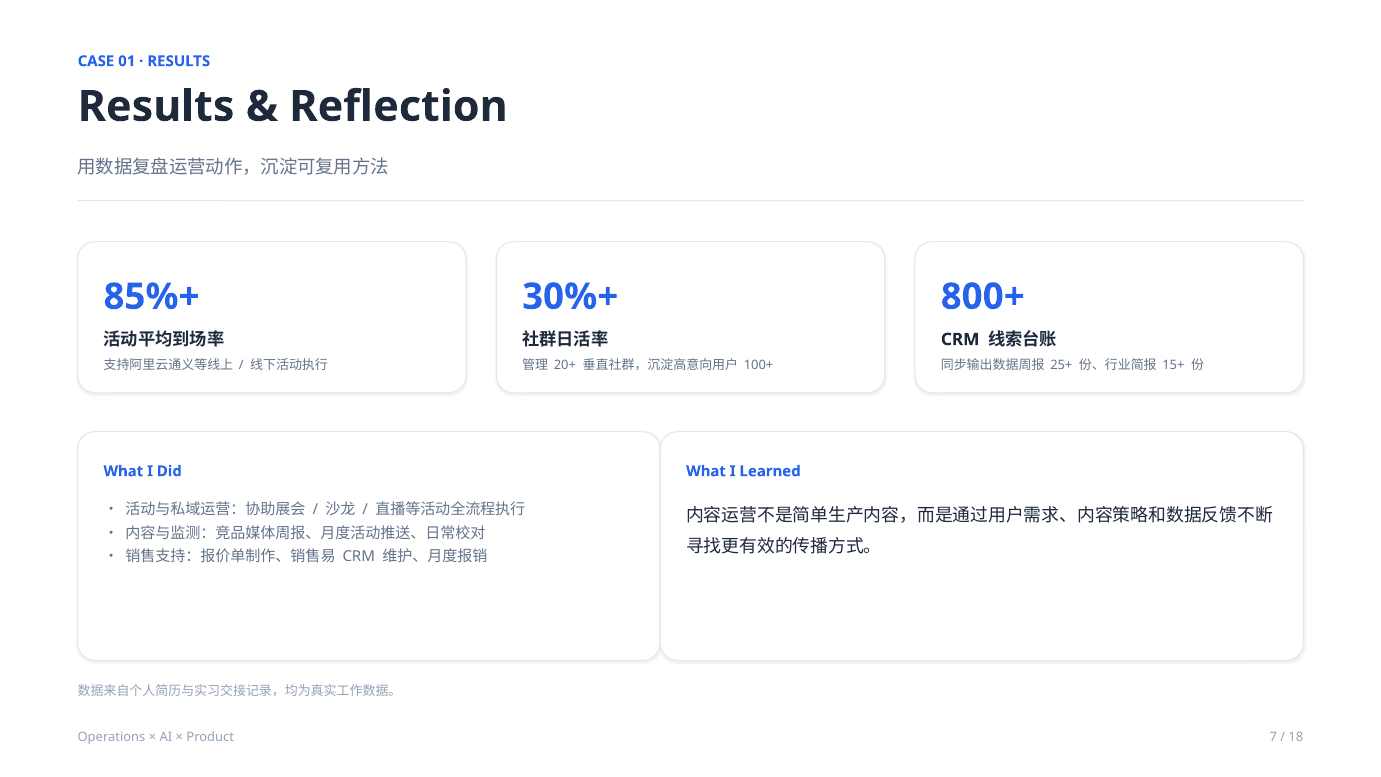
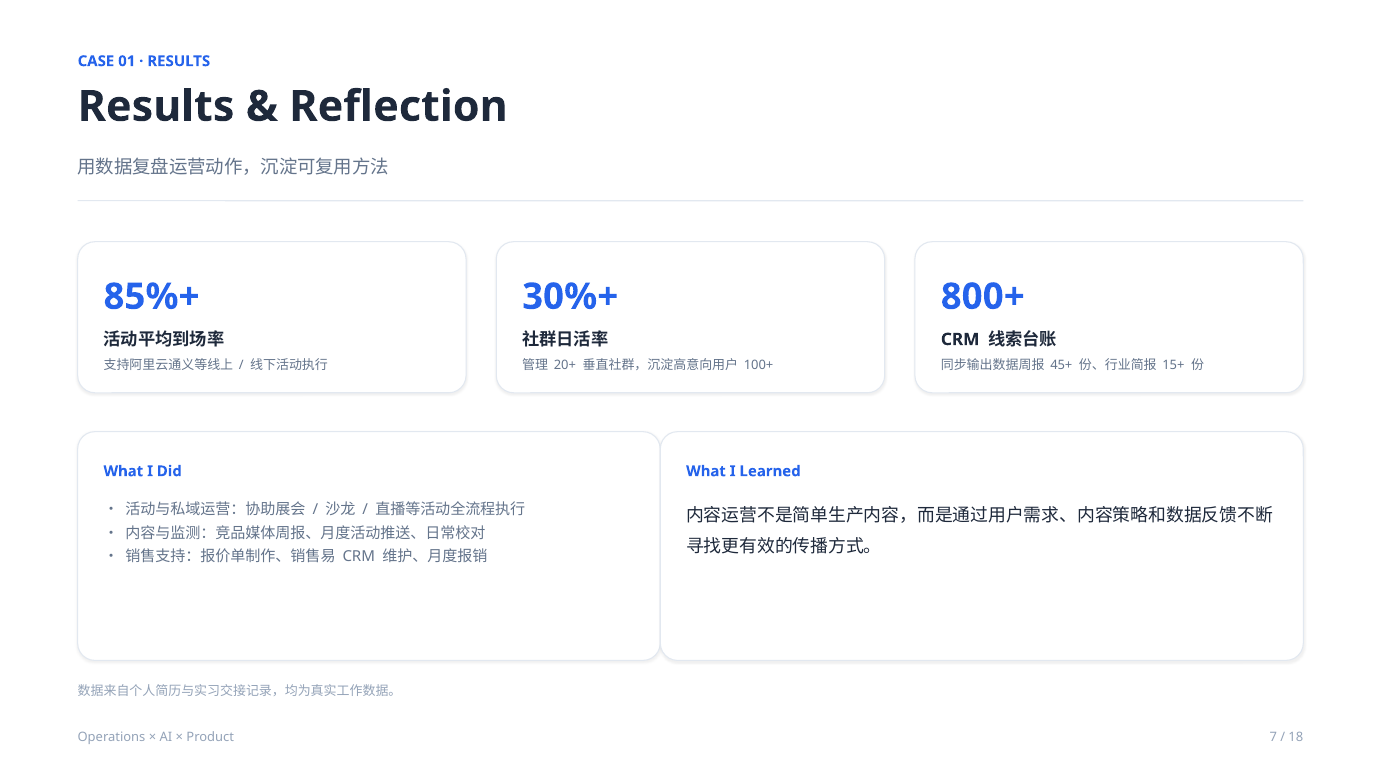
25+: 25+ -> 45+
